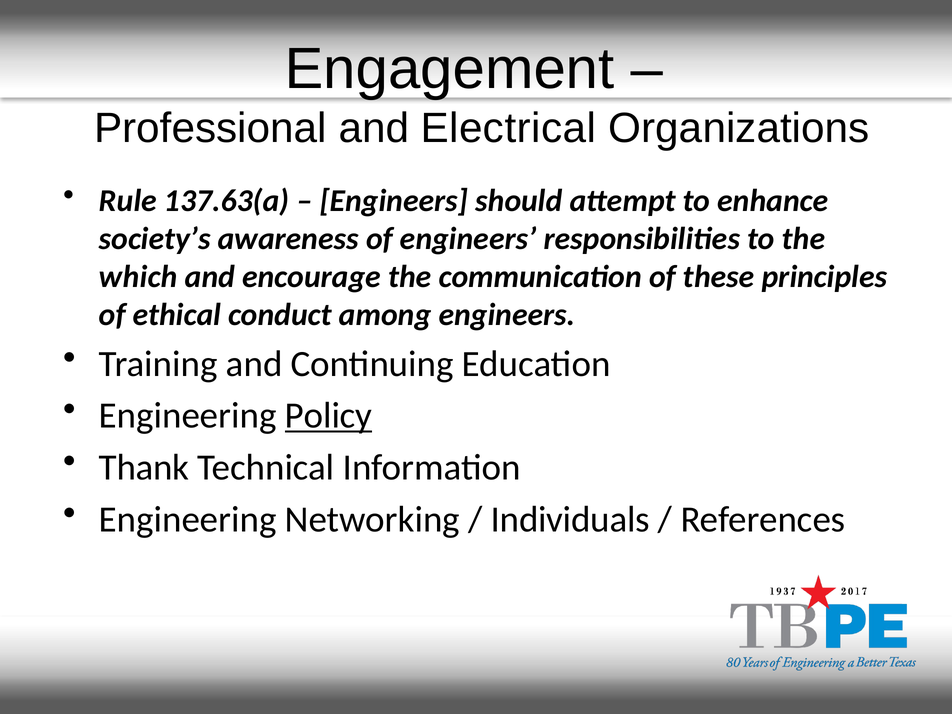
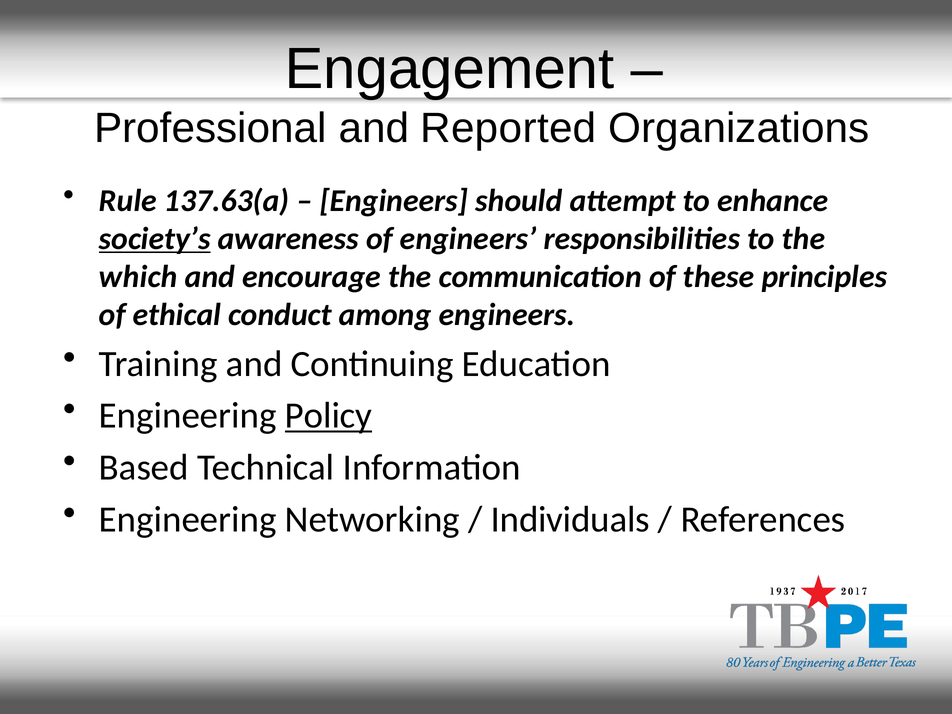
Electrical: Electrical -> Reported
society’s underline: none -> present
Thank: Thank -> Based
